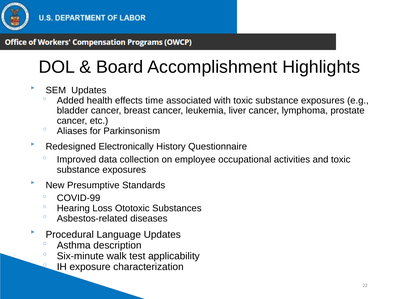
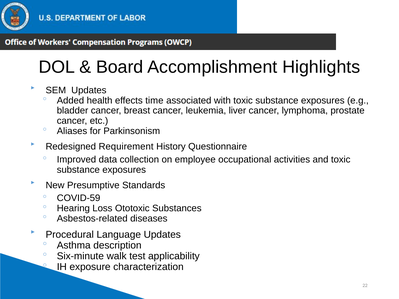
Electronically: Electronically -> Requirement
COVID-99: COVID-99 -> COVID-59
